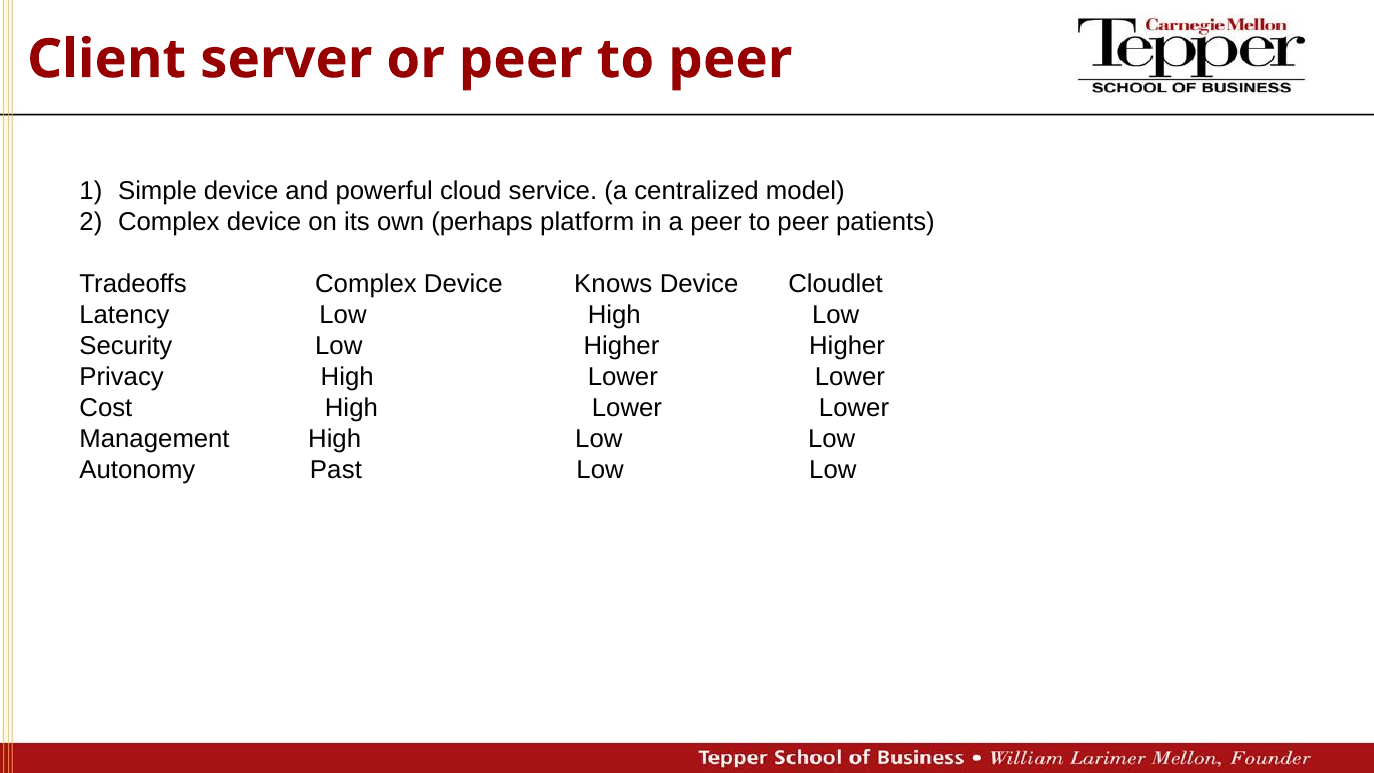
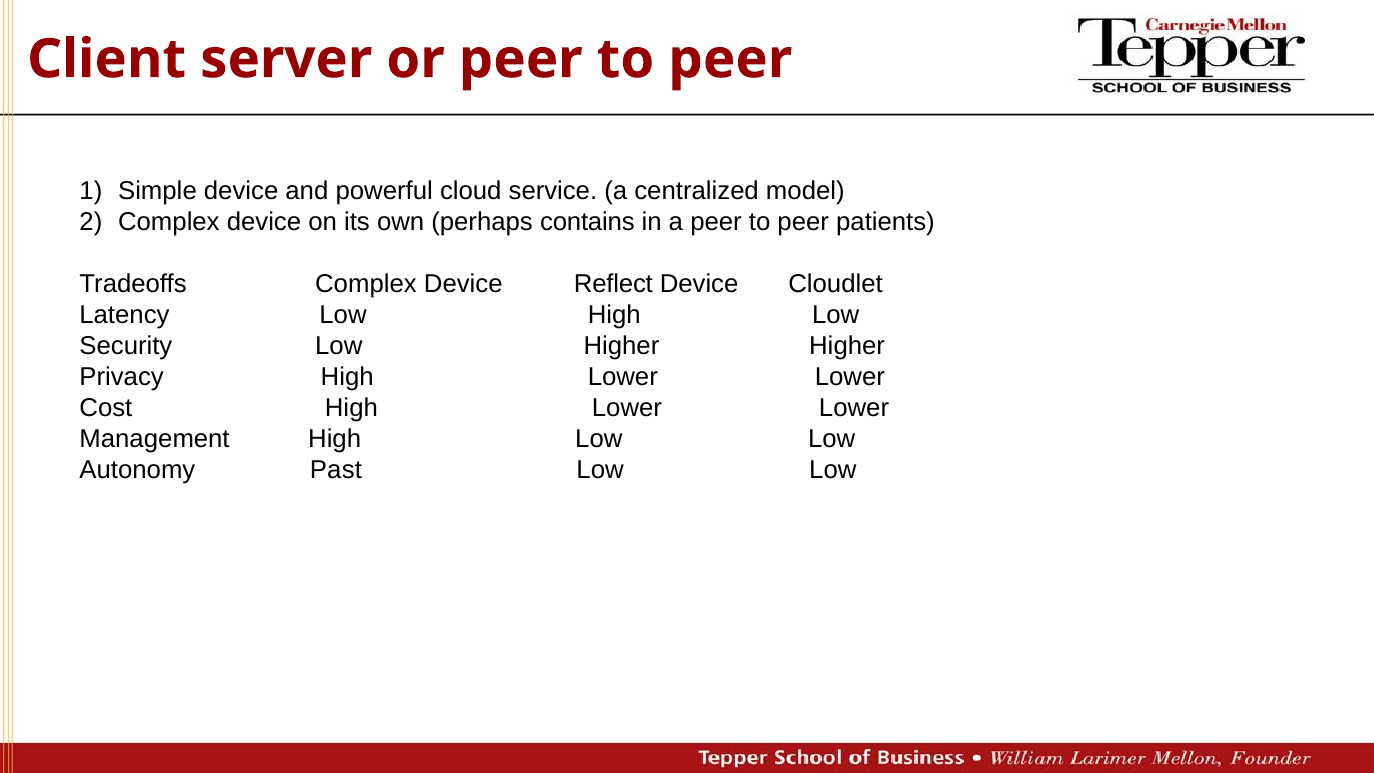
platform: platform -> contains
Knows: Knows -> Reflect
